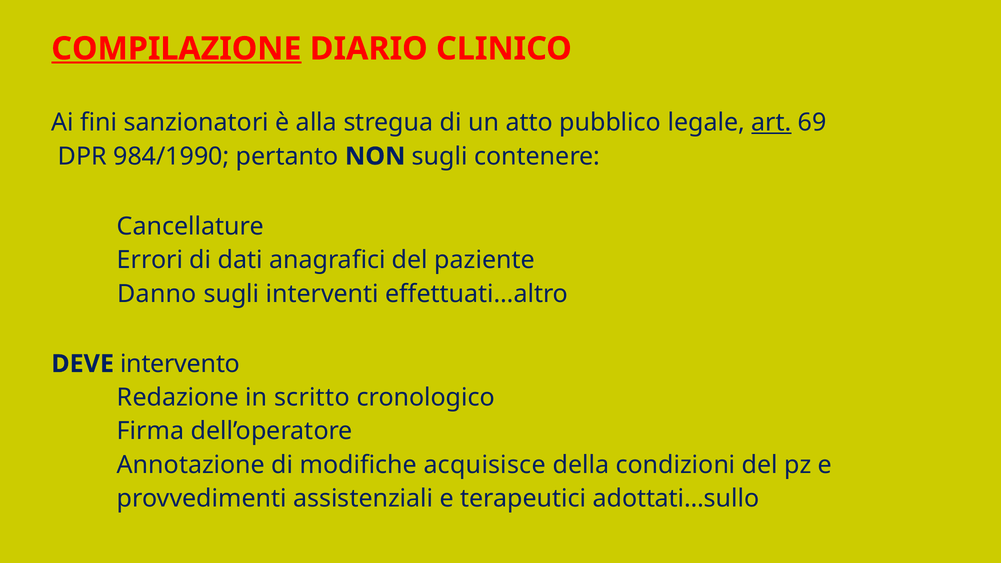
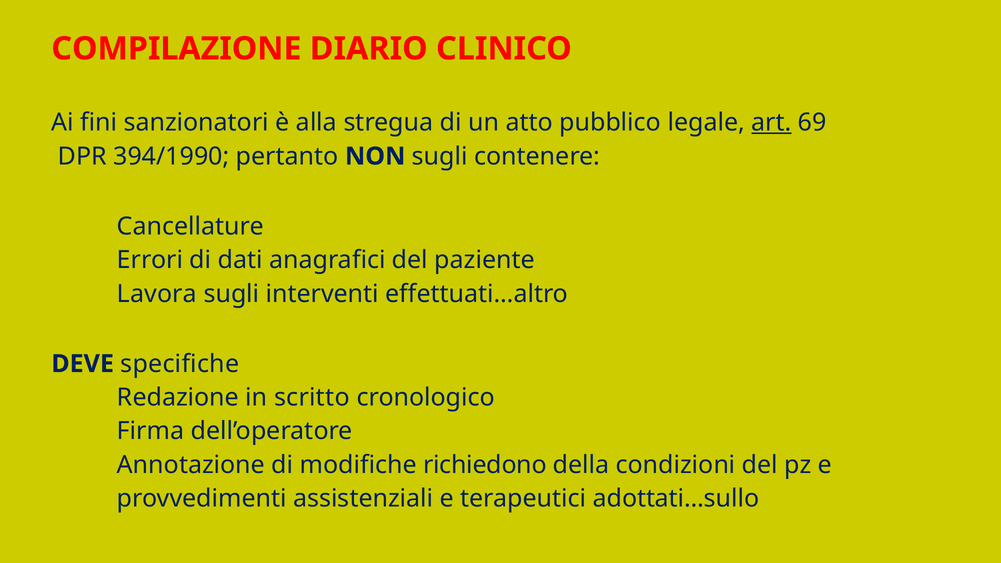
COMPILAZIONE underline: present -> none
984/1990: 984/1990 -> 394/1990
Danno: Danno -> Lavora
intervento: intervento -> specifiche
acquisisce: acquisisce -> richiedono
